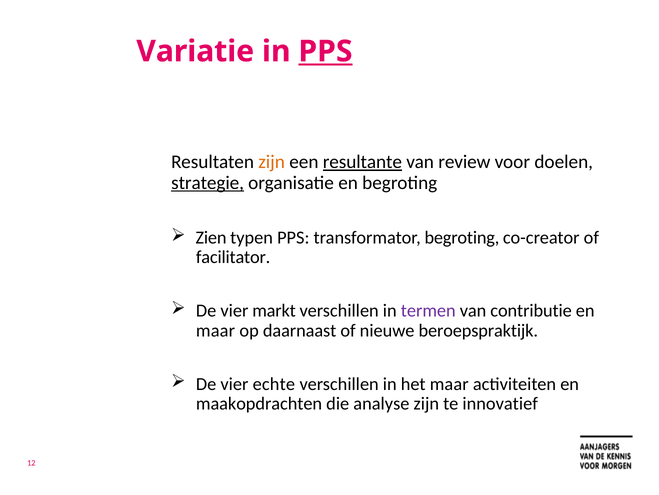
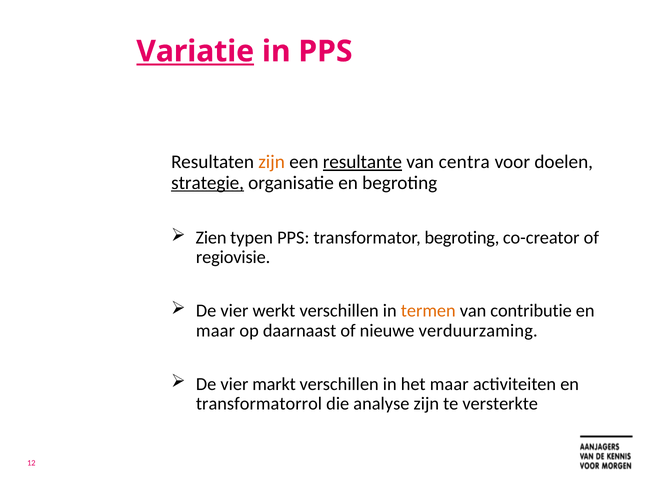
Variatie underline: none -> present
PPS at (325, 51) underline: present -> none
review: review -> centra
facilitator: facilitator -> regiovisie
markt: markt -> werkt
termen colour: purple -> orange
beroepspraktijk: beroepspraktijk -> verduurzaming
echte: echte -> markt
maakopdrachten: maakopdrachten -> transformatorrol
innovatief: innovatief -> versterkte
